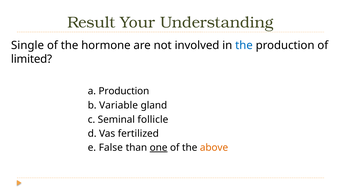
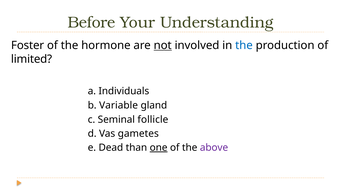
Result: Result -> Before
Single: Single -> Foster
not underline: none -> present
a Production: Production -> Individuals
fertilized: fertilized -> gametes
False: False -> Dead
above colour: orange -> purple
